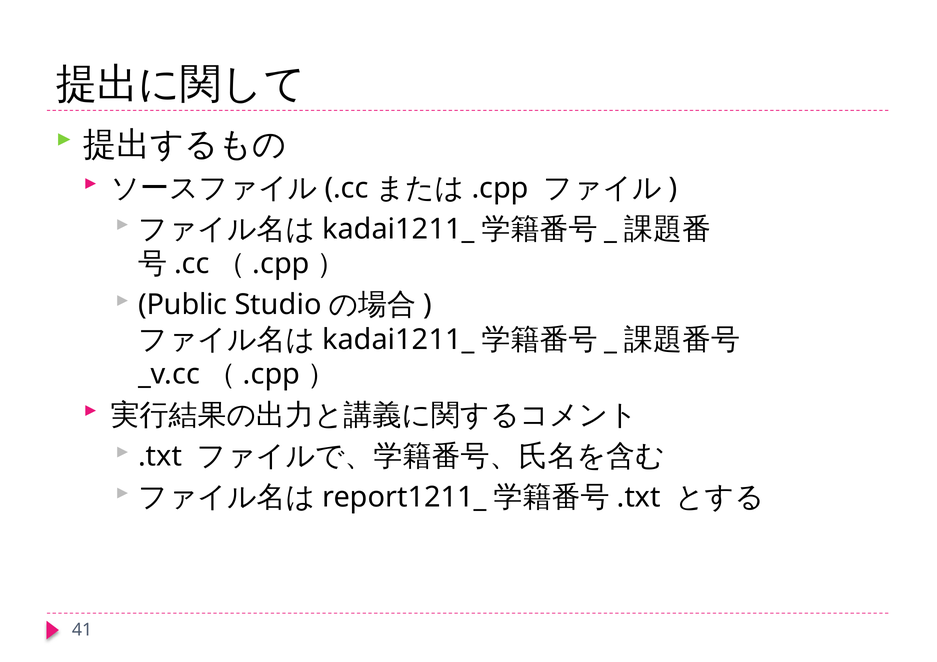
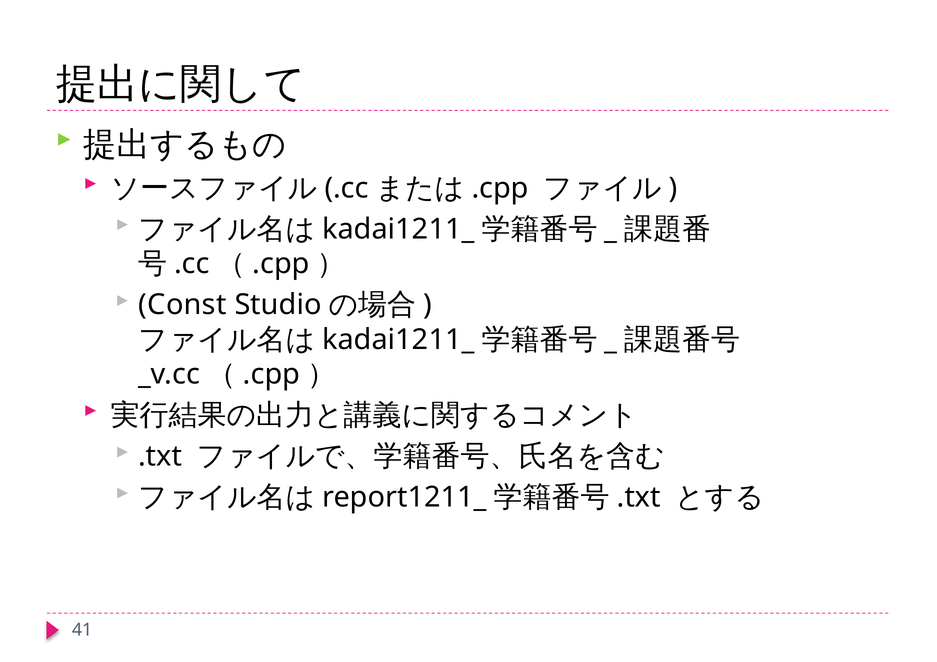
Public: Public -> Const
